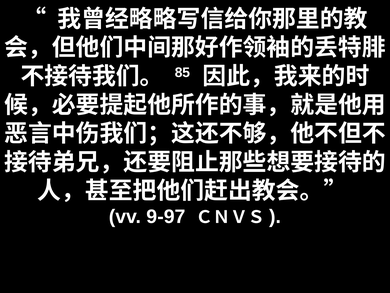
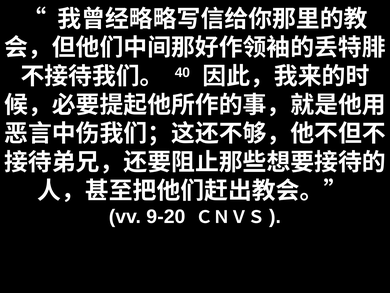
85: 85 -> 40
9-97: 9-97 -> 9-20
